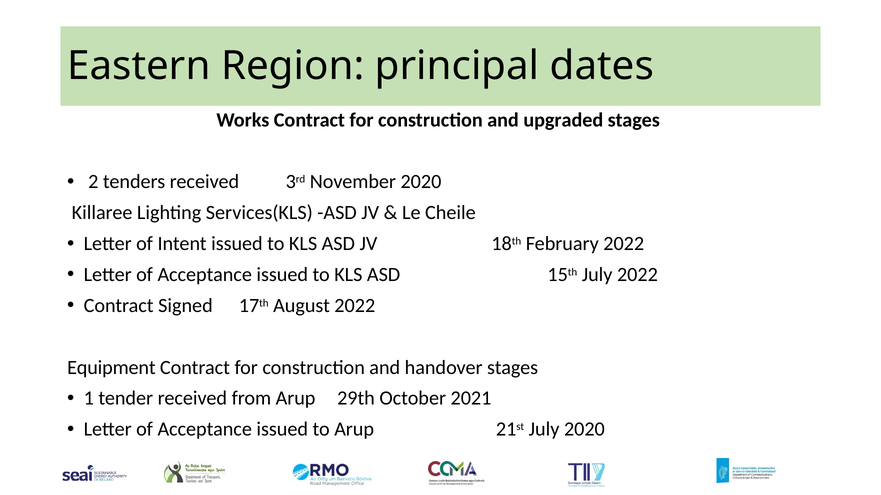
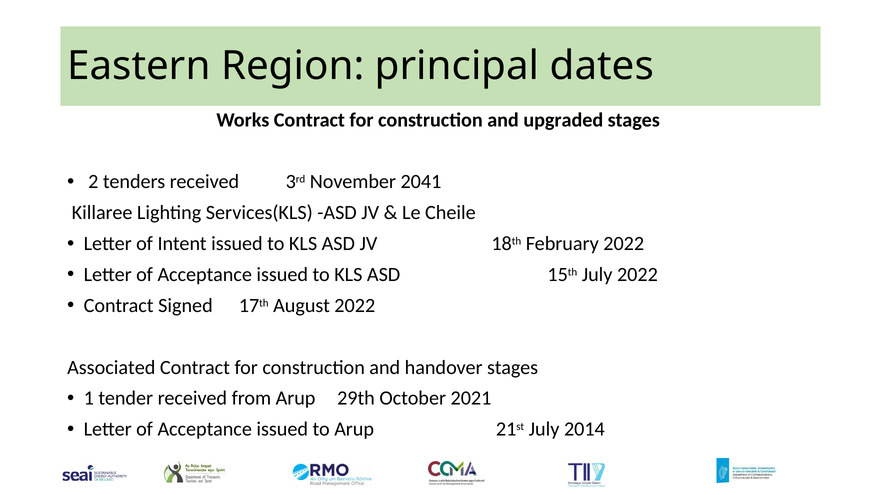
November 2020: 2020 -> 2041
Equipment: Equipment -> Associated
July 2020: 2020 -> 2014
